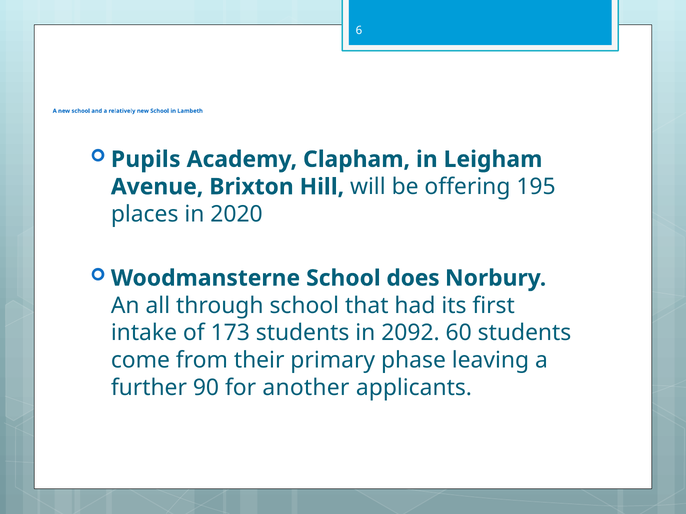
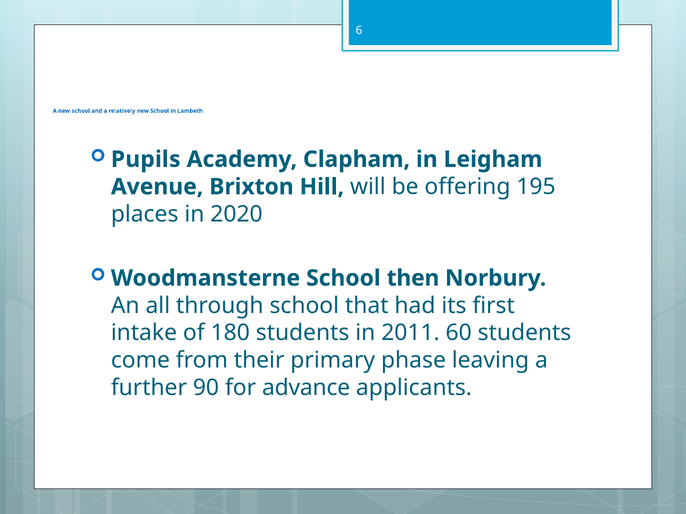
does: does -> then
173: 173 -> 180
2092: 2092 -> 2011
another: another -> advance
